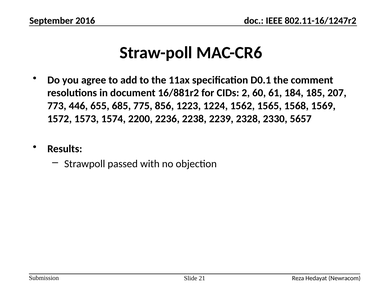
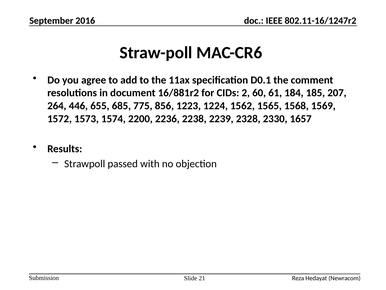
773: 773 -> 264
5657: 5657 -> 1657
